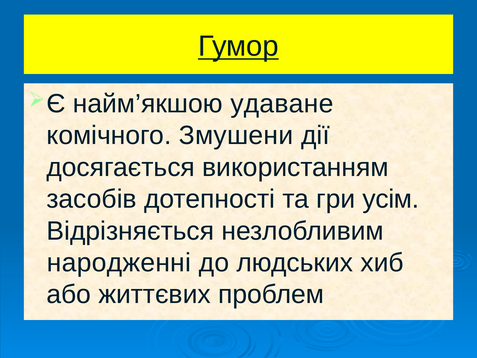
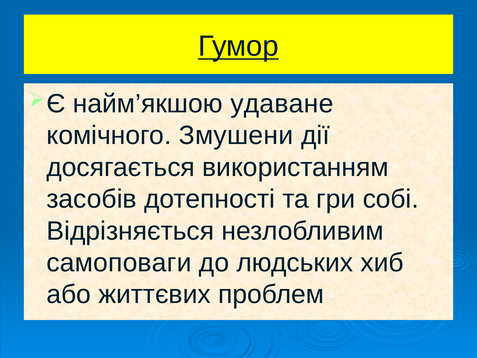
усім: усім -> собі
народженні: народженні -> самоповаги
